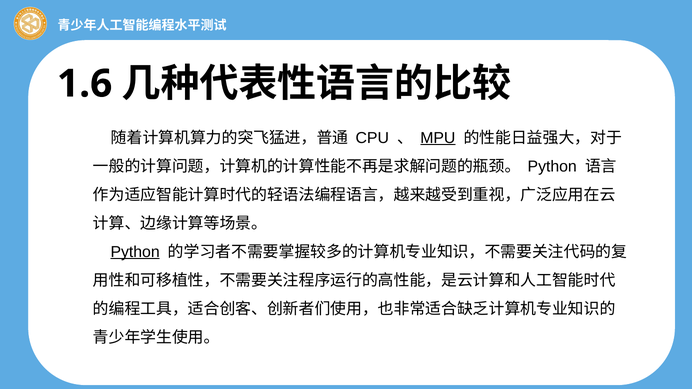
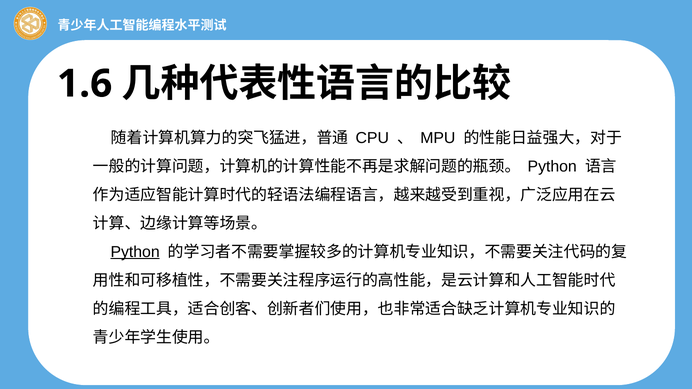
MPU underline: present -> none
